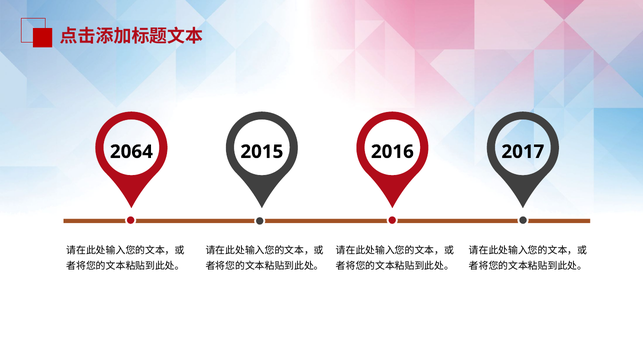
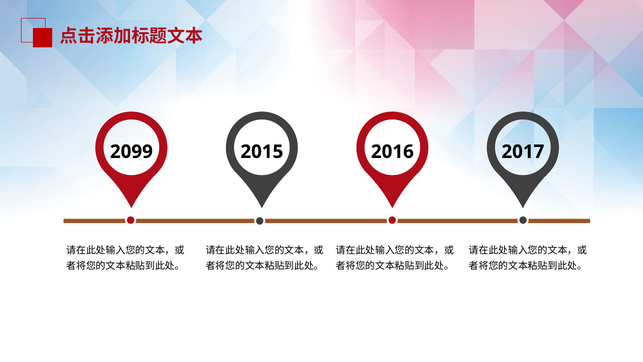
2064: 2064 -> 2099
